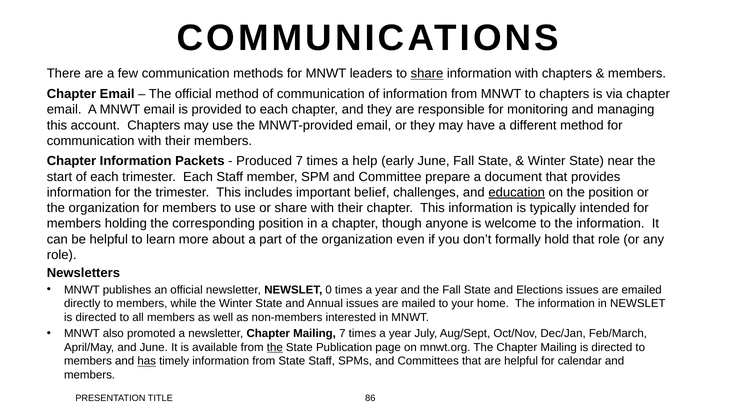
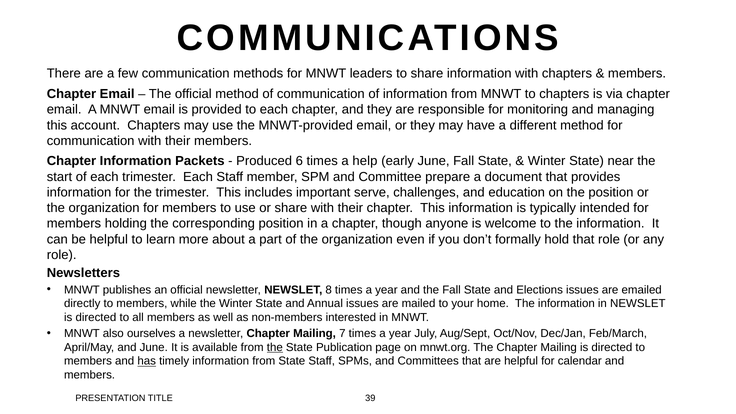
share at (427, 74) underline: present -> none
Produced 7: 7 -> 6
belief: belief -> serve
education underline: present -> none
0: 0 -> 8
promoted: promoted -> ourselves
86: 86 -> 39
